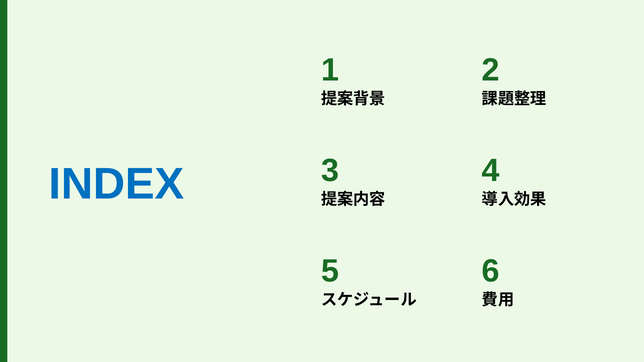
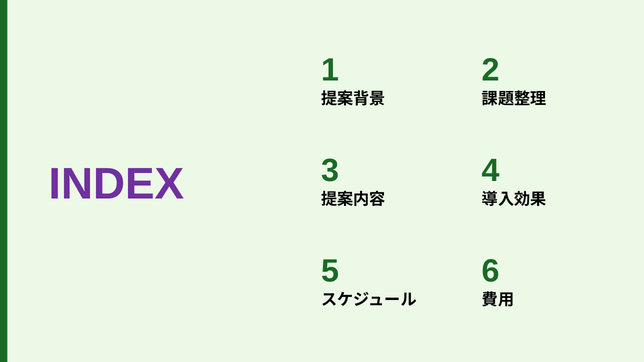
INDEX colour: blue -> purple
